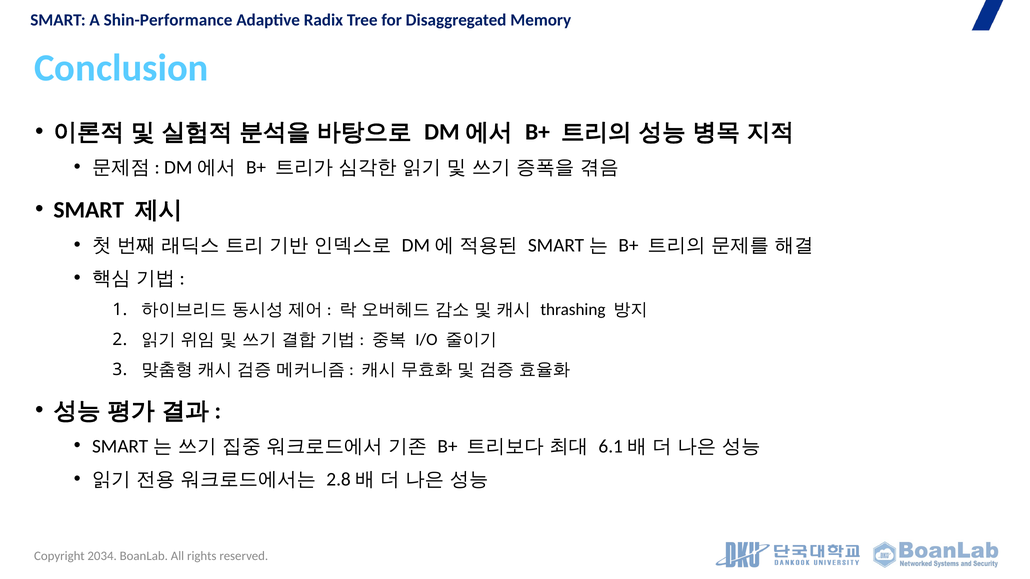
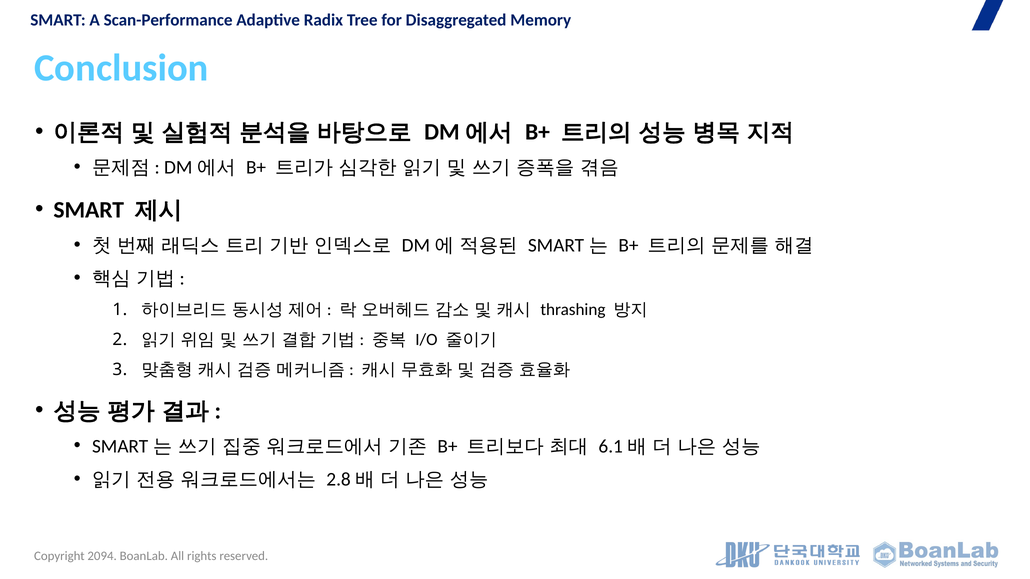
Shin-Performance: Shin-Performance -> Scan-Performance
2034: 2034 -> 2094
